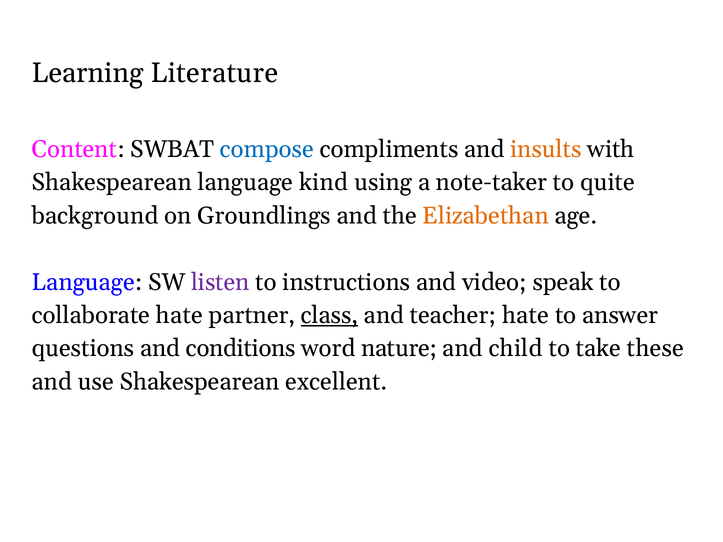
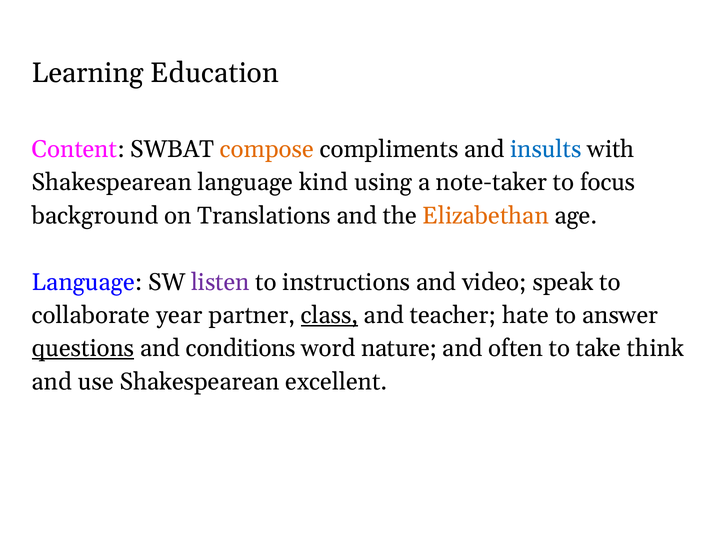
Literature: Literature -> Education
compose colour: blue -> orange
insults colour: orange -> blue
quite: quite -> focus
Groundlings: Groundlings -> Translations
collaborate hate: hate -> year
questions underline: none -> present
child: child -> often
these: these -> think
